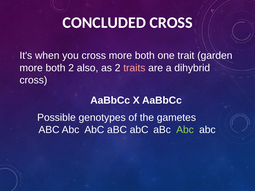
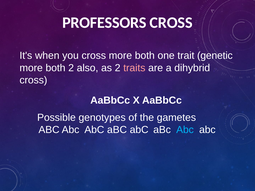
CONCLUDED: CONCLUDED -> PROFESSORS
garden: garden -> genetic
Abc at (185, 130) colour: light green -> light blue
